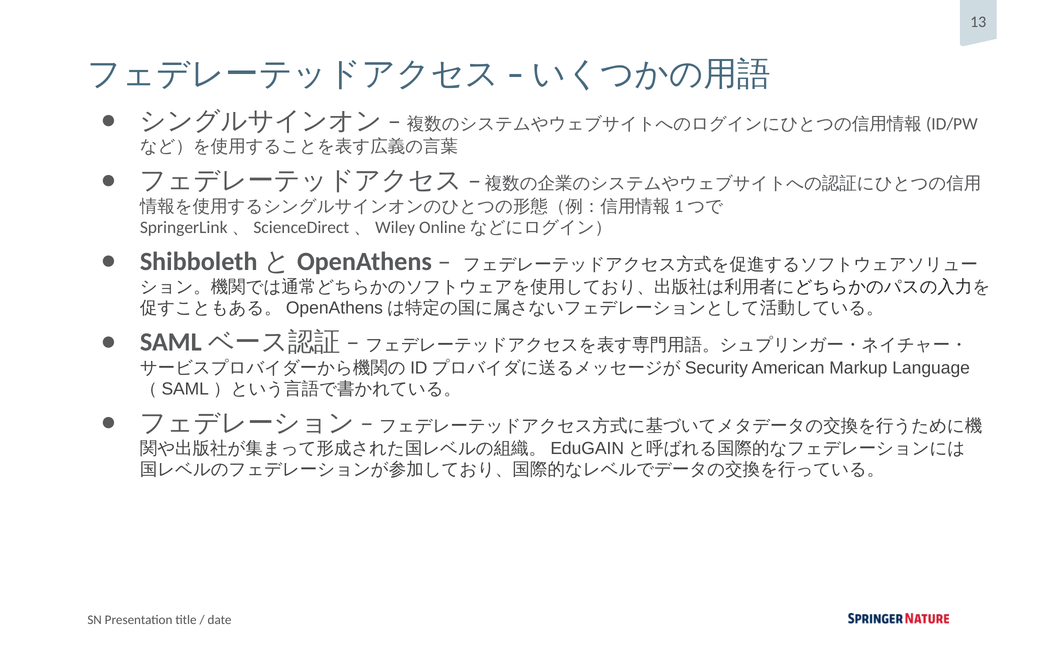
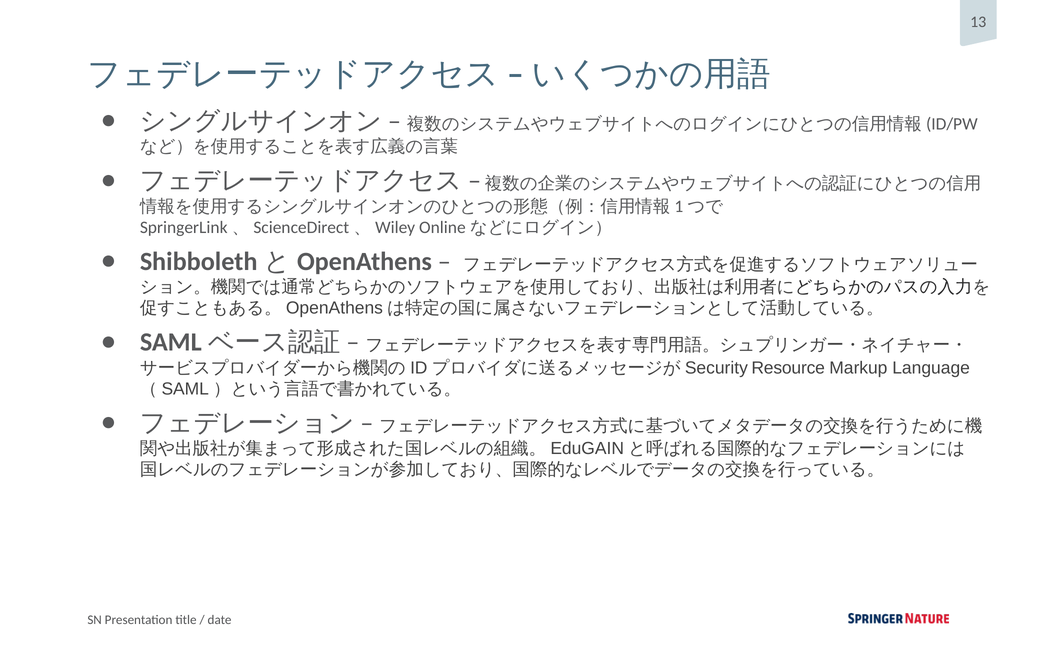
American: American -> Resource
